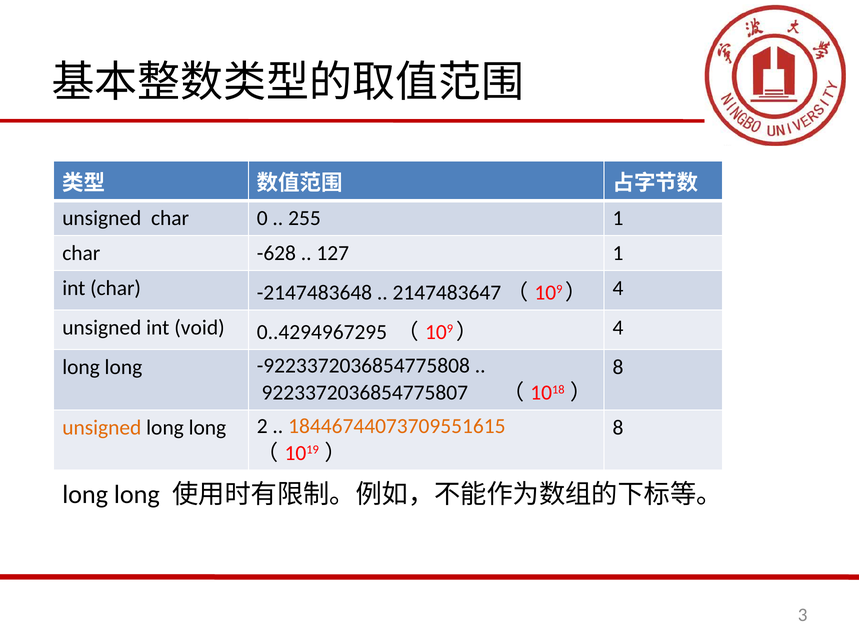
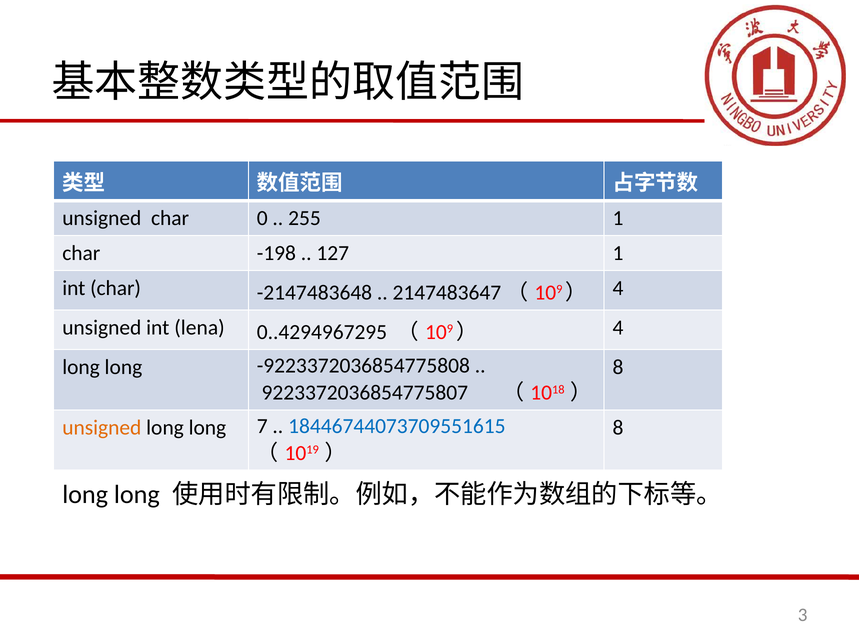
-628: -628 -> -198
void: void -> lena
2: 2 -> 7
18446744073709551615 colour: orange -> blue
